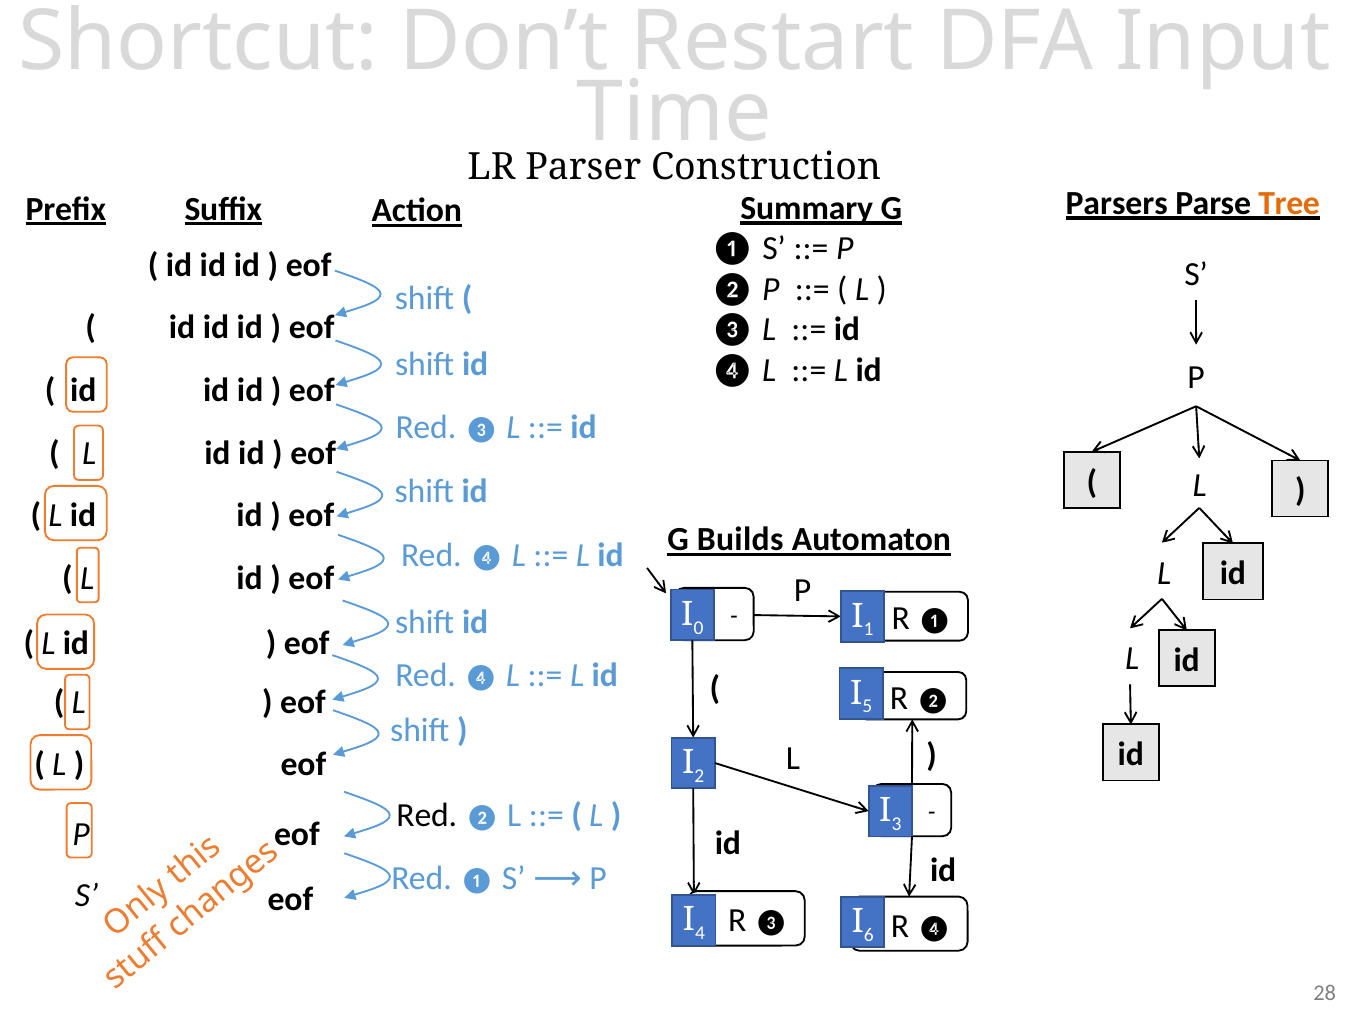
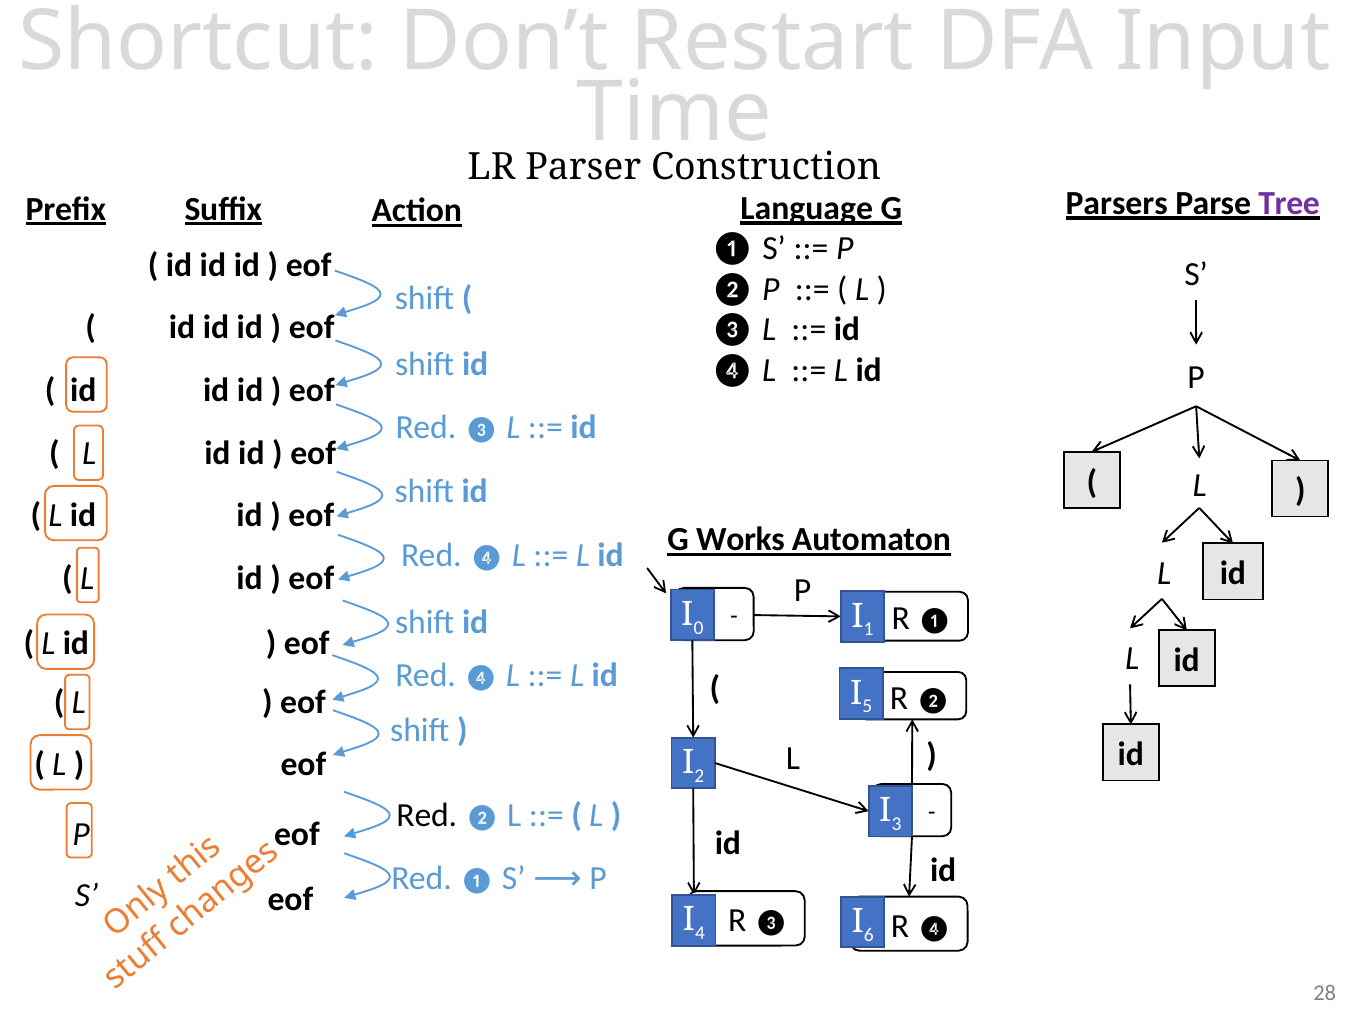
Tree colour: orange -> purple
Summary: Summary -> Language
Builds: Builds -> Works
